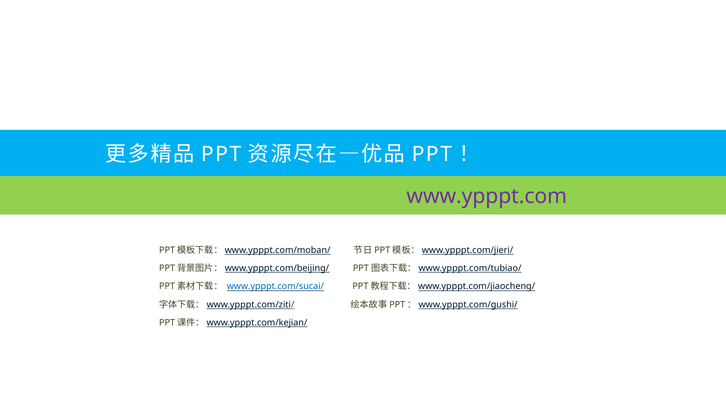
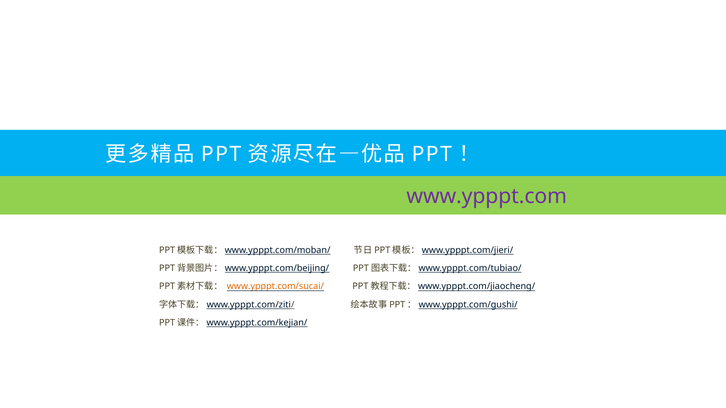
www.ypppt.com/sucai/ colour: blue -> orange
